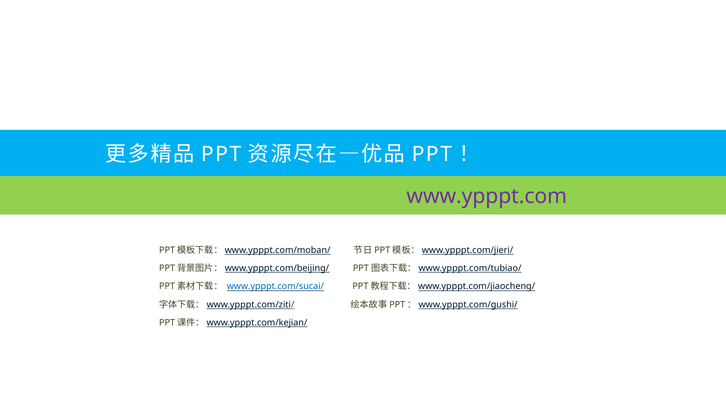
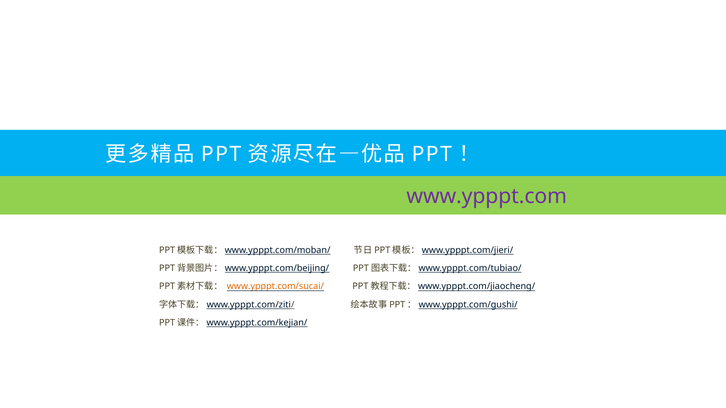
www.ypppt.com/sucai/ colour: blue -> orange
